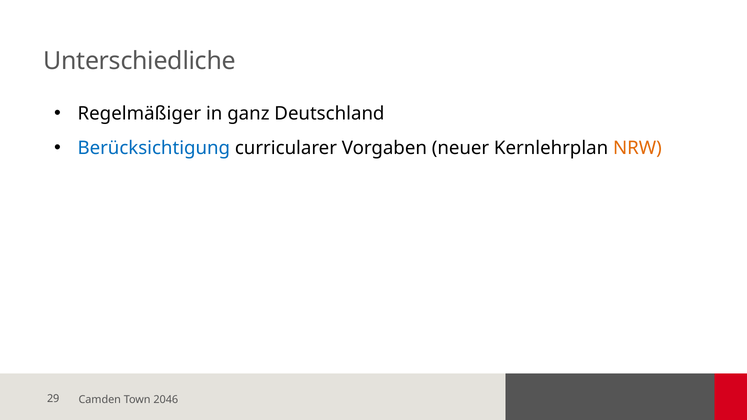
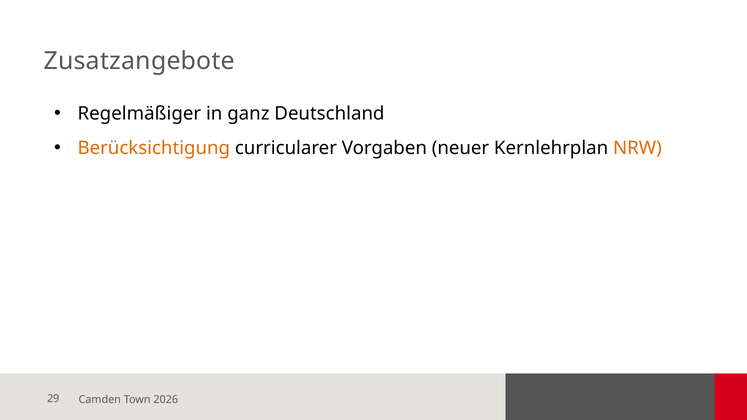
Unterschiedliche: Unterschiedliche -> Zusatzangebote
Berücksichtigung colour: blue -> orange
2046: 2046 -> 2026
